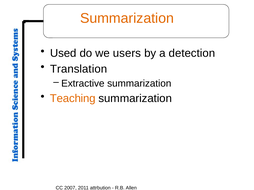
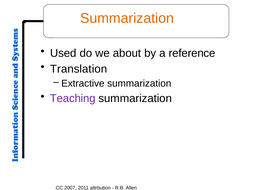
users: users -> about
detection: detection -> reference
Teaching colour: orange -> purple
